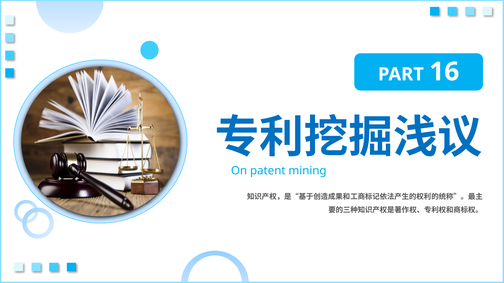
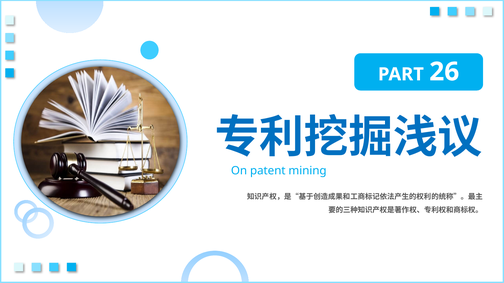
16: 16 -> 26
